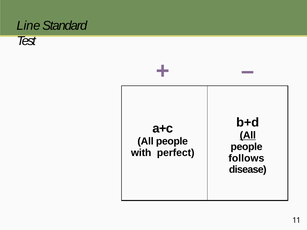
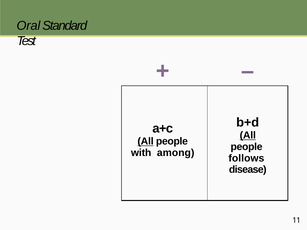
Line: Line -> Oral
All at (146, 141) underline: none -> present
perfect: perfect -> among
